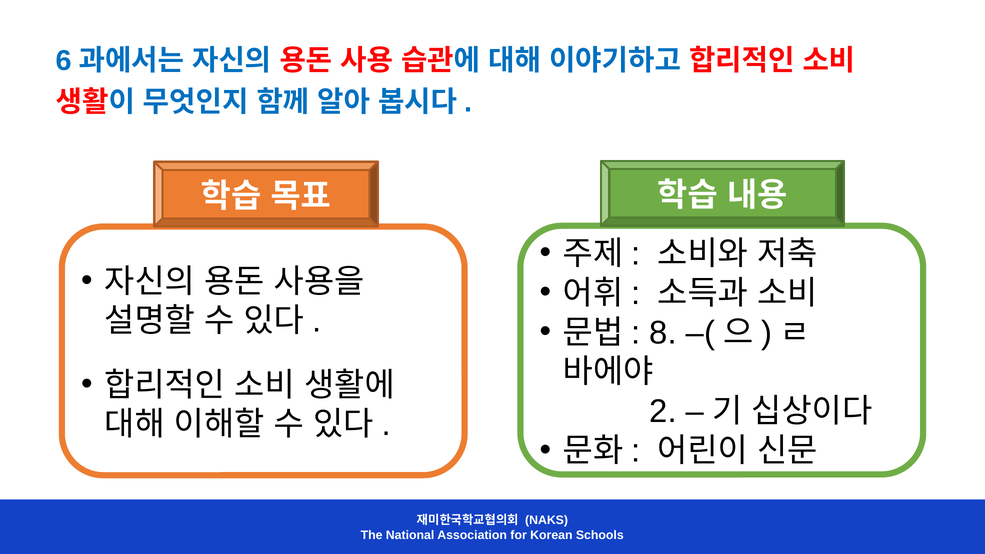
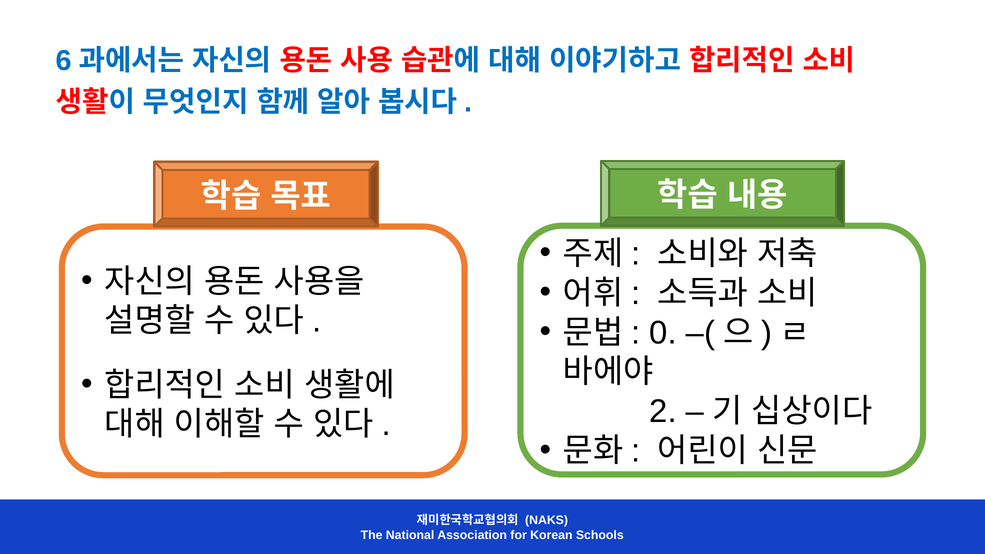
8: 8 -> 0
